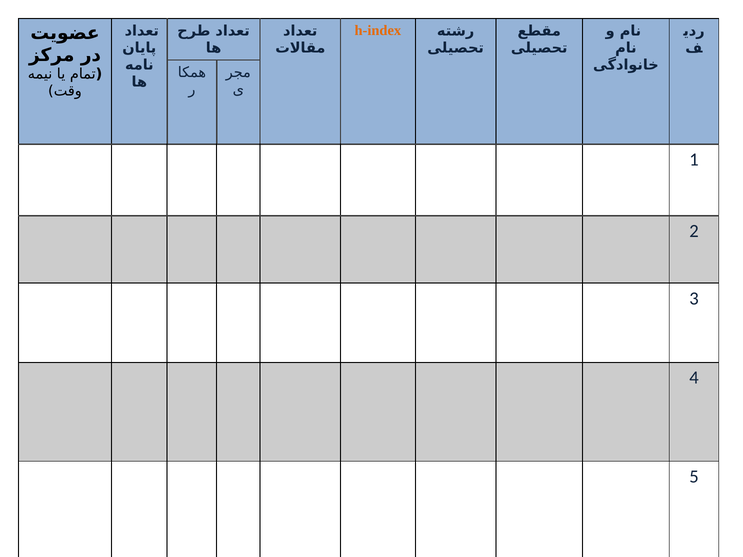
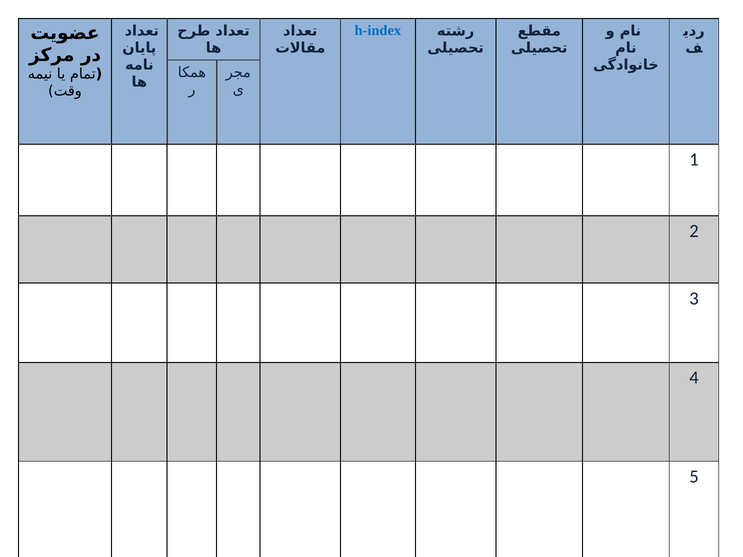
h-index colour: orange -> blue
